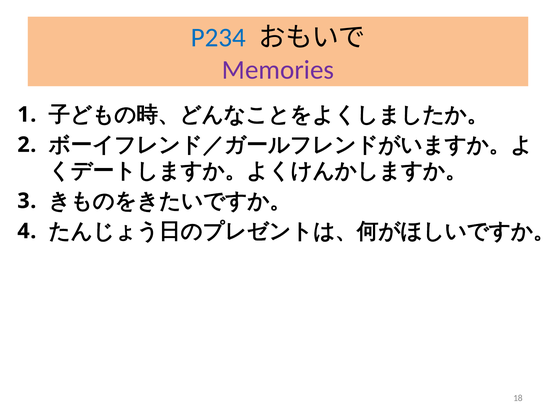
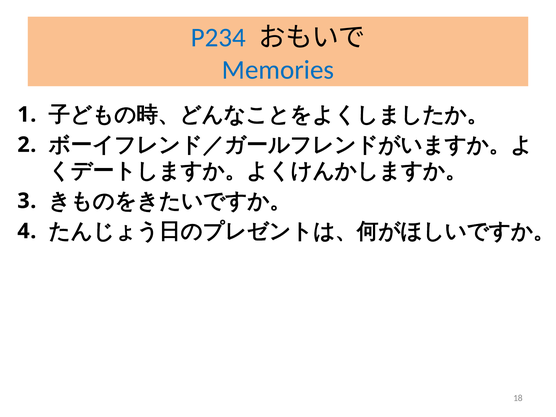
Memories colour: purple -> blue
